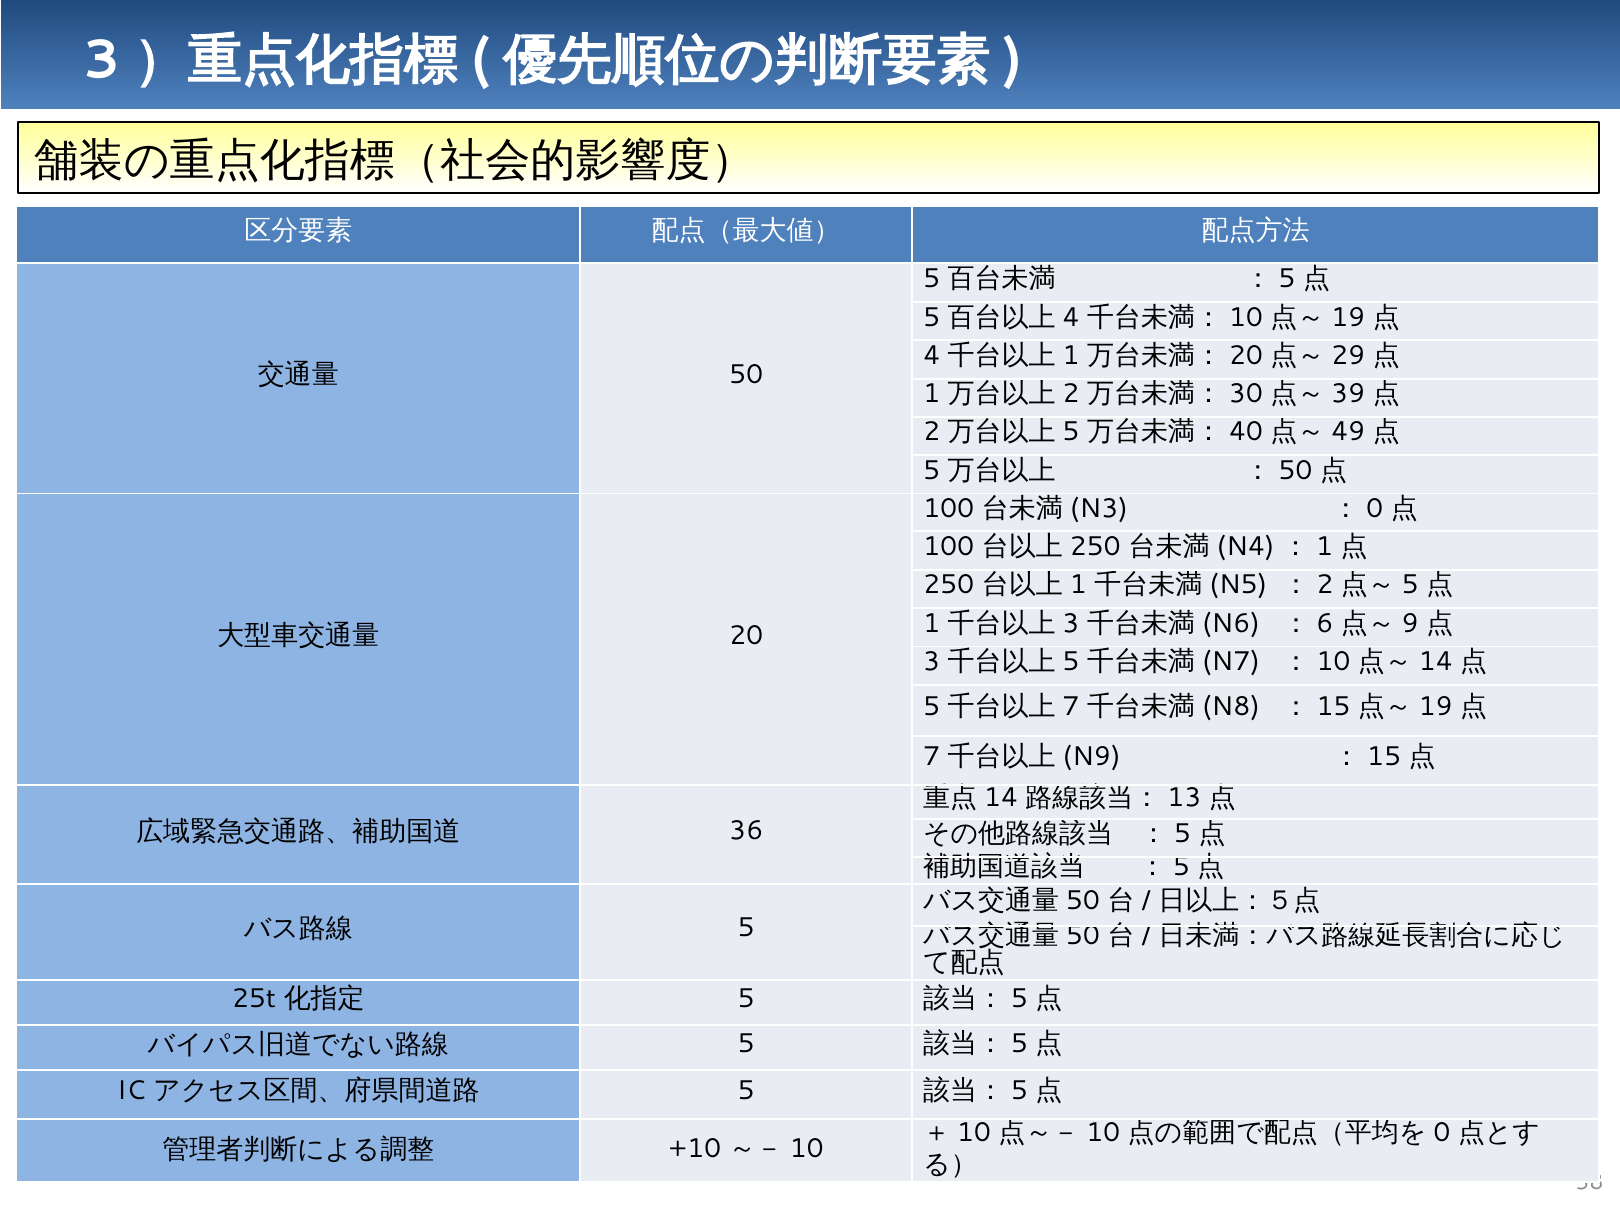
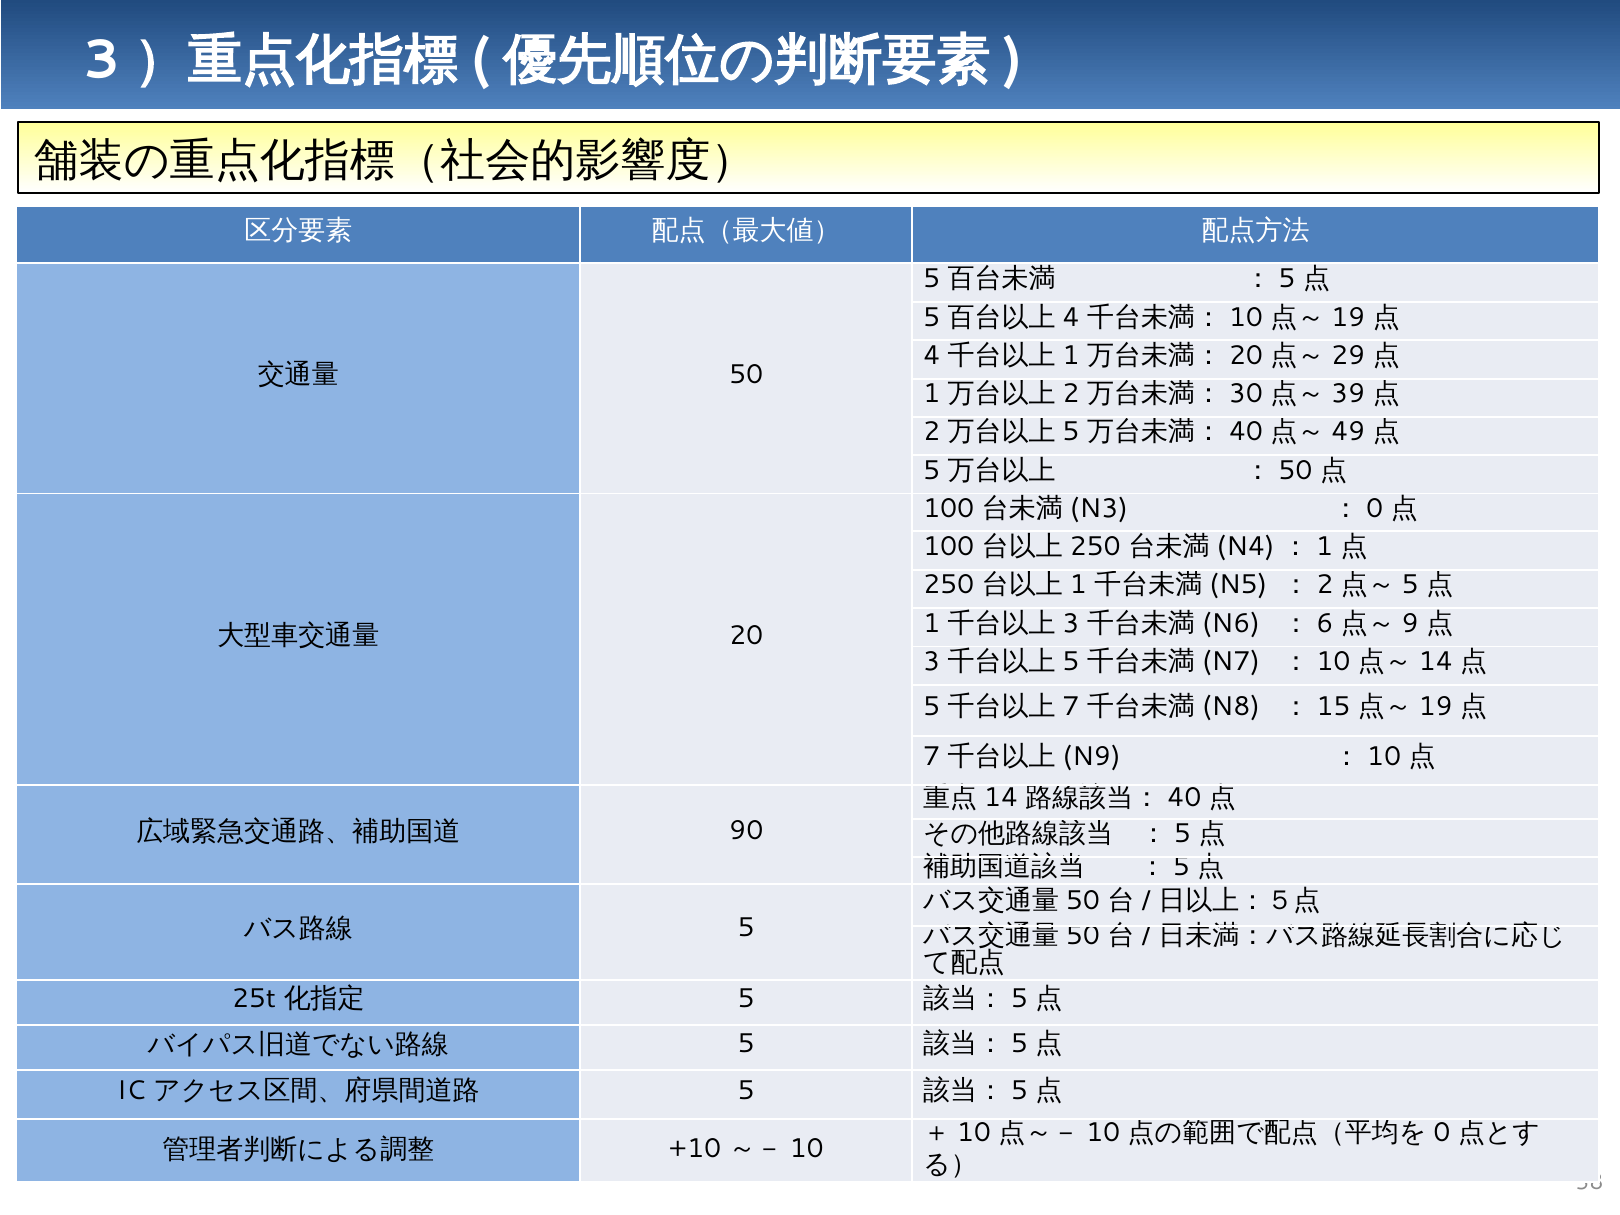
15 at (1384, 756): 15 -> 10
13 at (1184, 798): 13 -> 40
36: 36 -> 90
